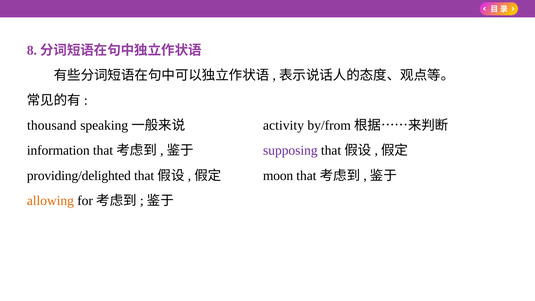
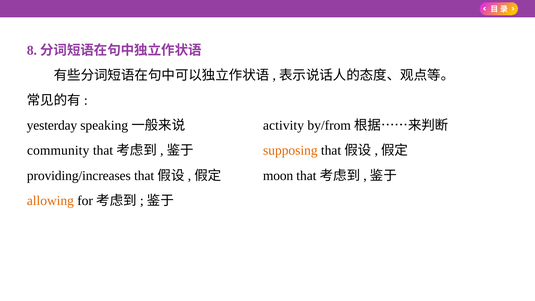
thousand: thousand -> yesterday
information: information -> community
supposing colour: purple -> orange
providing/delighted: providing/delighted -> providing/increases
